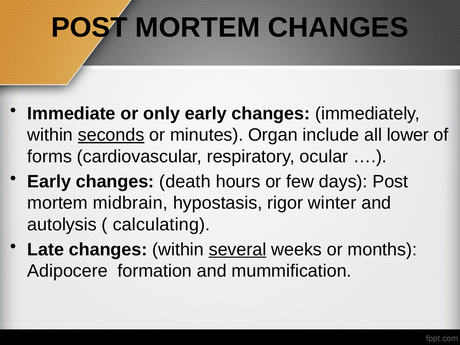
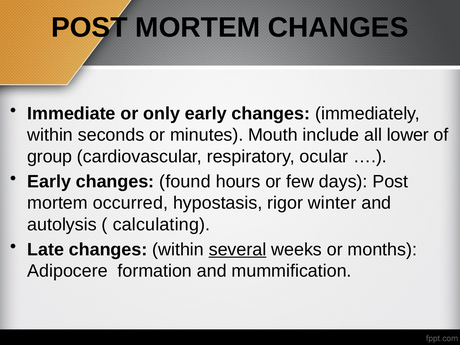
seconds underline: present -> none
Organ: Organ -> Mouth
forms: forms -> group
death: death -> found
midbrain: midbrain -> occurred
